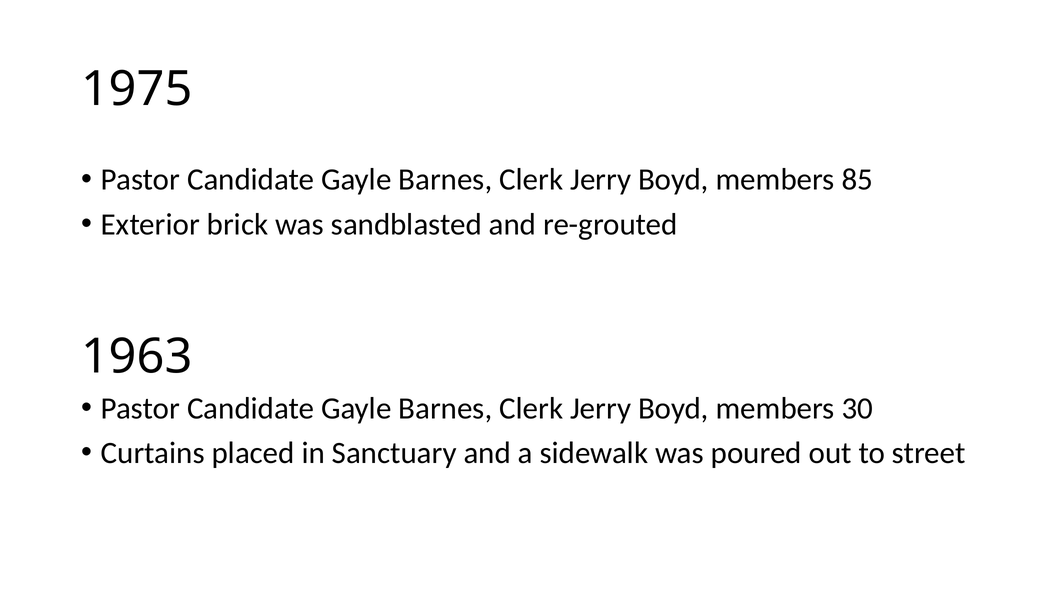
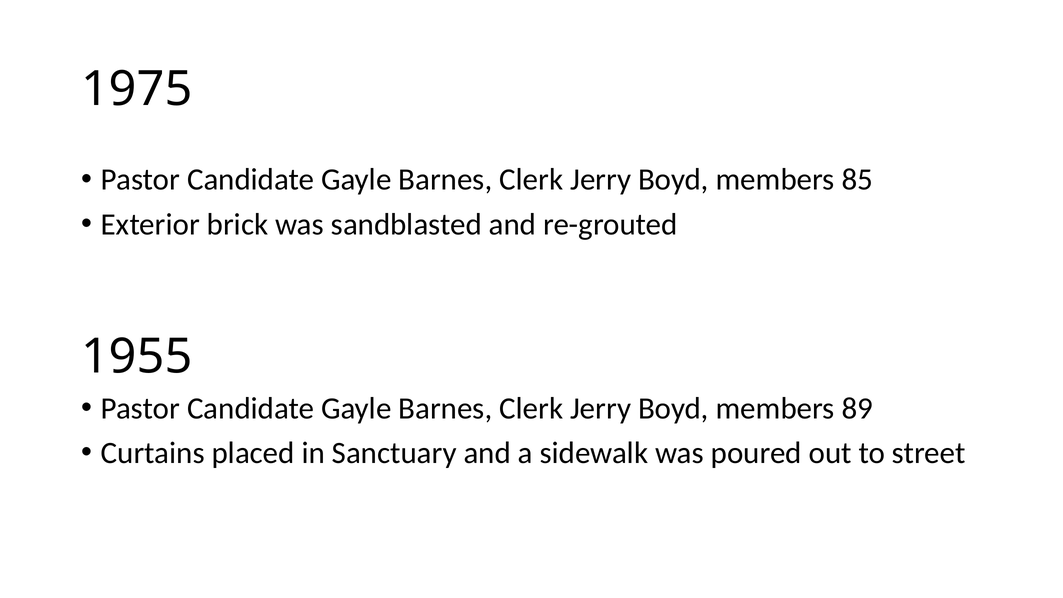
1963: 1963 -> 1955
30: 30 -> 89
